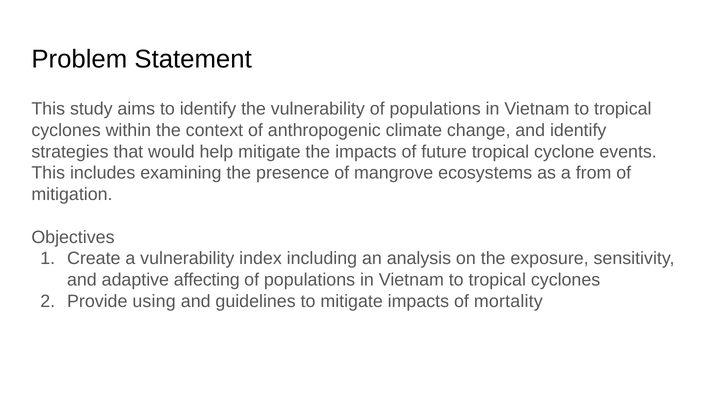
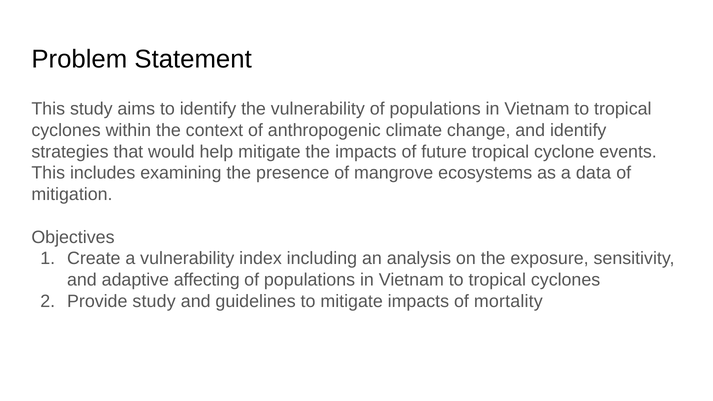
from: from -> data
Provide using: using -> study
